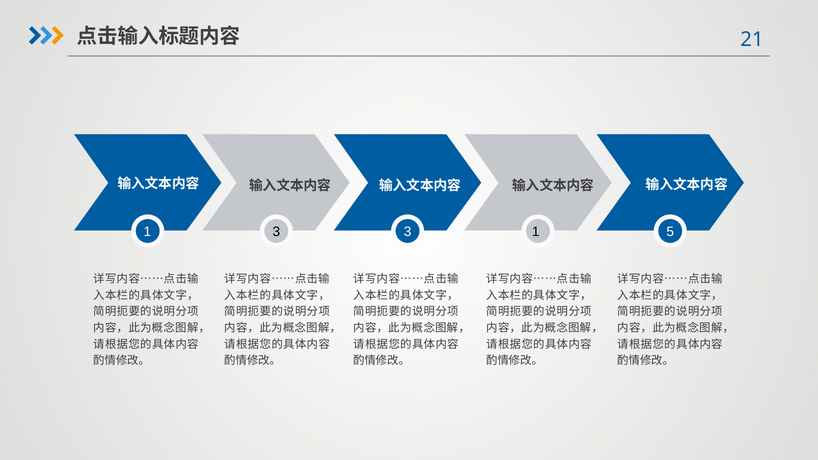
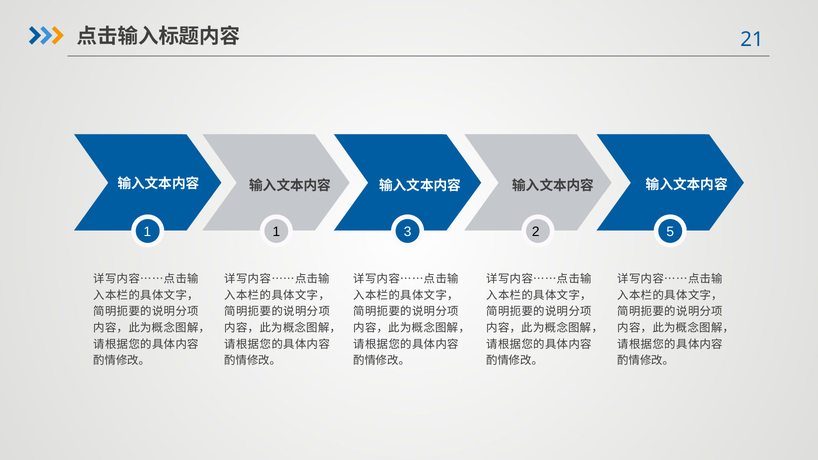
1 3: 3 -> 1
3 1: 1 -> 2
